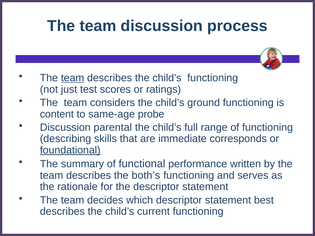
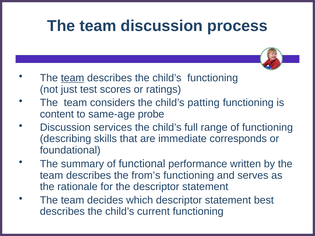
ground: ground -> patting
parental: parental -> services
foundational underline: present -> none
both’s: both’s -> from’s
